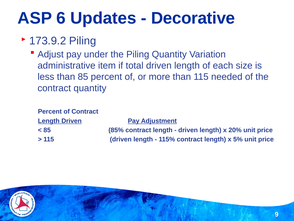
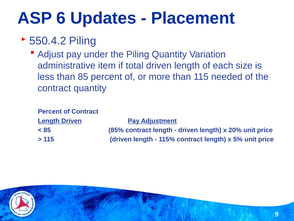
Decorative: Decorative -> Placement
173.9.2: 173.9.2 -> 550.4.2
